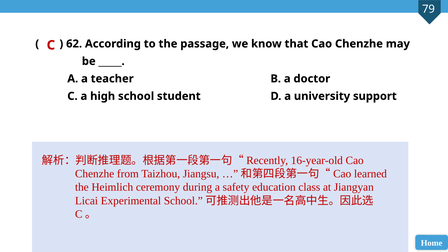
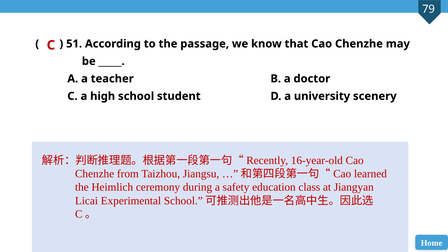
62: 62 -> 51
support: support -> scenery
